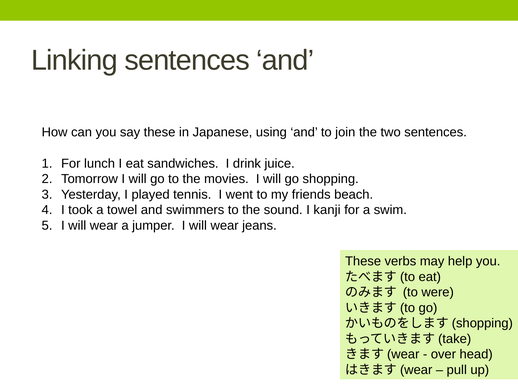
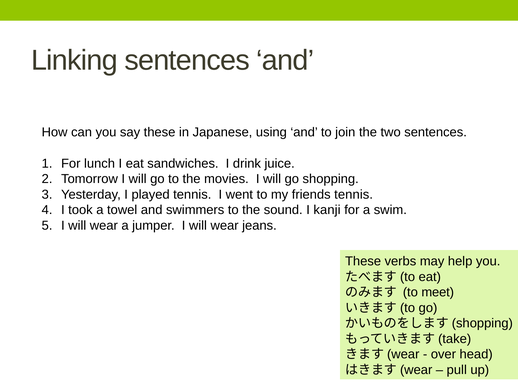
friends beach: beach -> tennis
were: were -> meet
